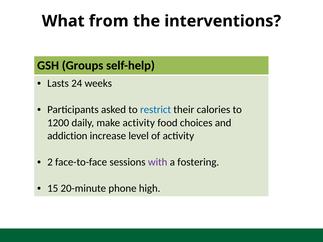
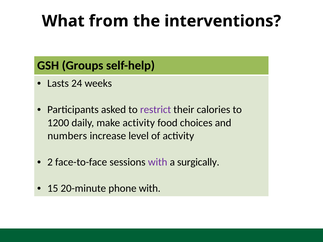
restrict colour: blue -> purple
addiction: addiction -> numbers
fostering: fostering -> surgically
phone high: high -> with
